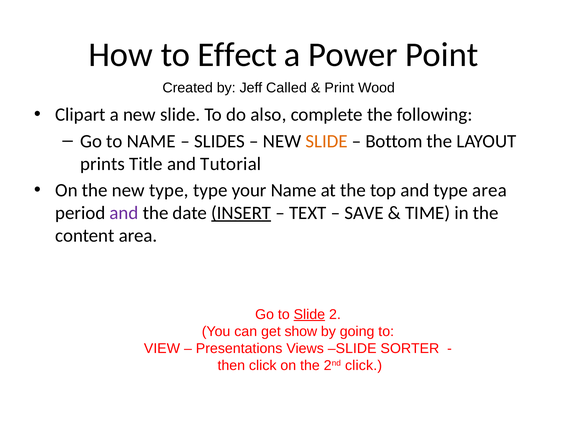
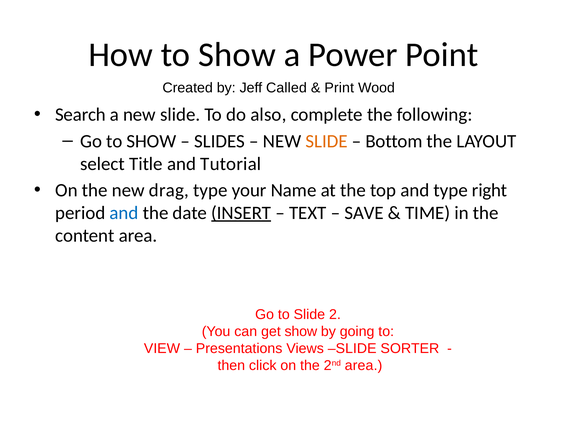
How to Effect: Effect -> Show
Clipart: Clipart -> Search
Go to NAME: NAME -> SHOW
prints: prints -> select
new type: type -> drag
type area: area -> right
and at (124, 213) colour: purple -> blue
Slide at (309, 315) underline: present -> none
2nd click: click -> area
